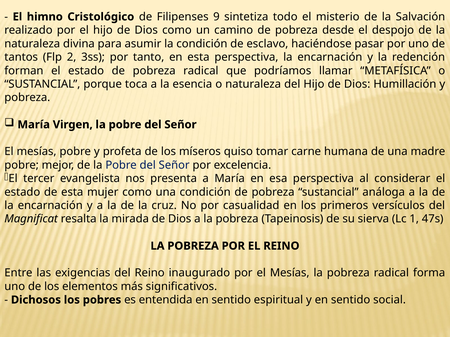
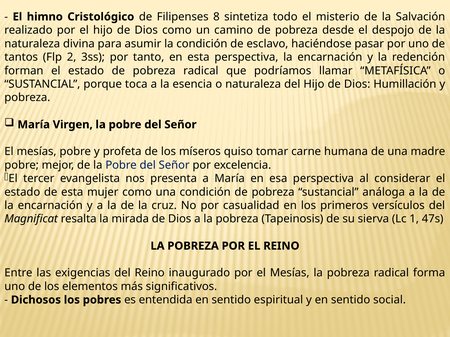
9: 9 -> 8
